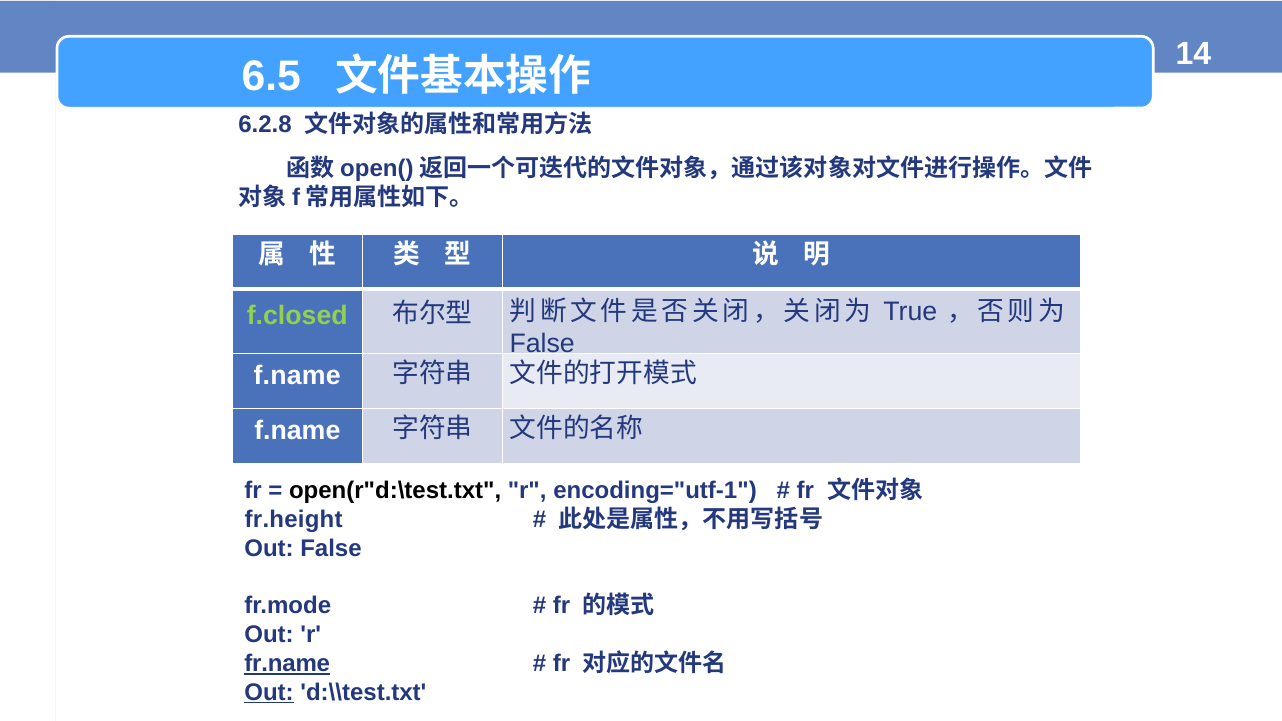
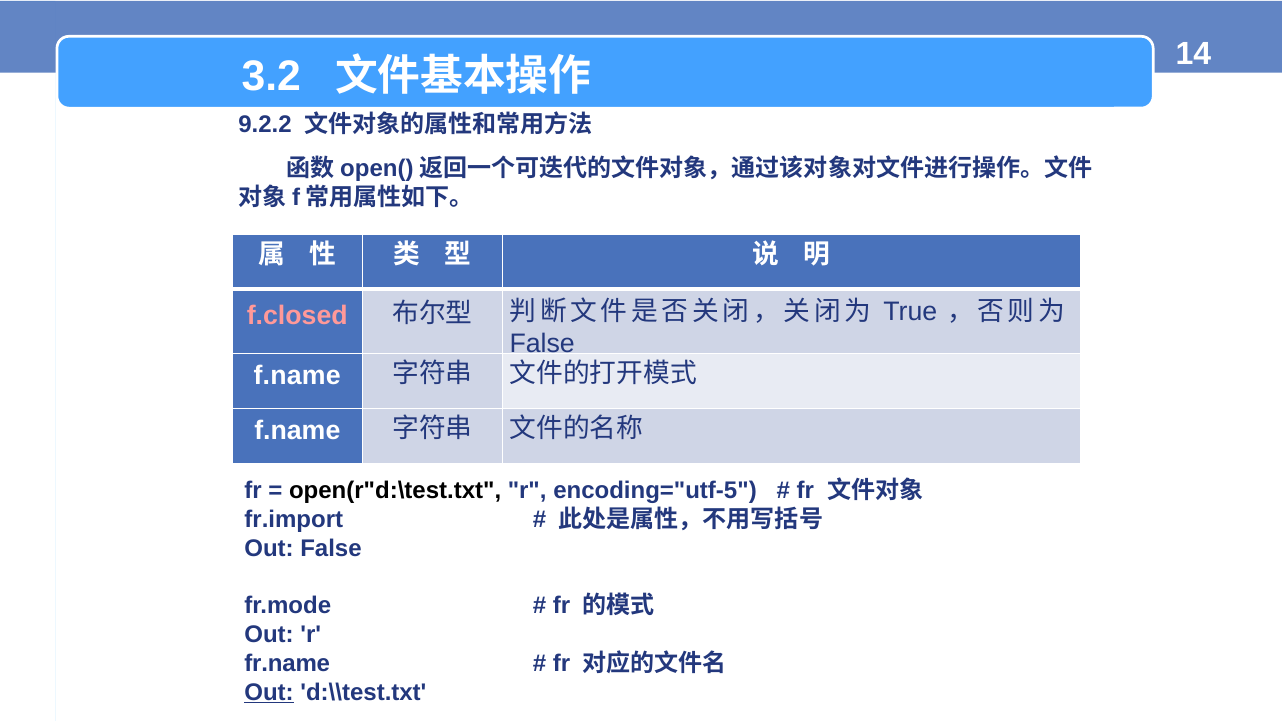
6.5: 6.5 -> 3.2
6.2.8: 6.2.8 -> 9.2.2
f.closed colour: light green -> pink
encoding="utf-1: encoding="utf-1 -> encoding="utf-5
fr.height: fr.height -> fr.import
fr.name underline: present -> none
